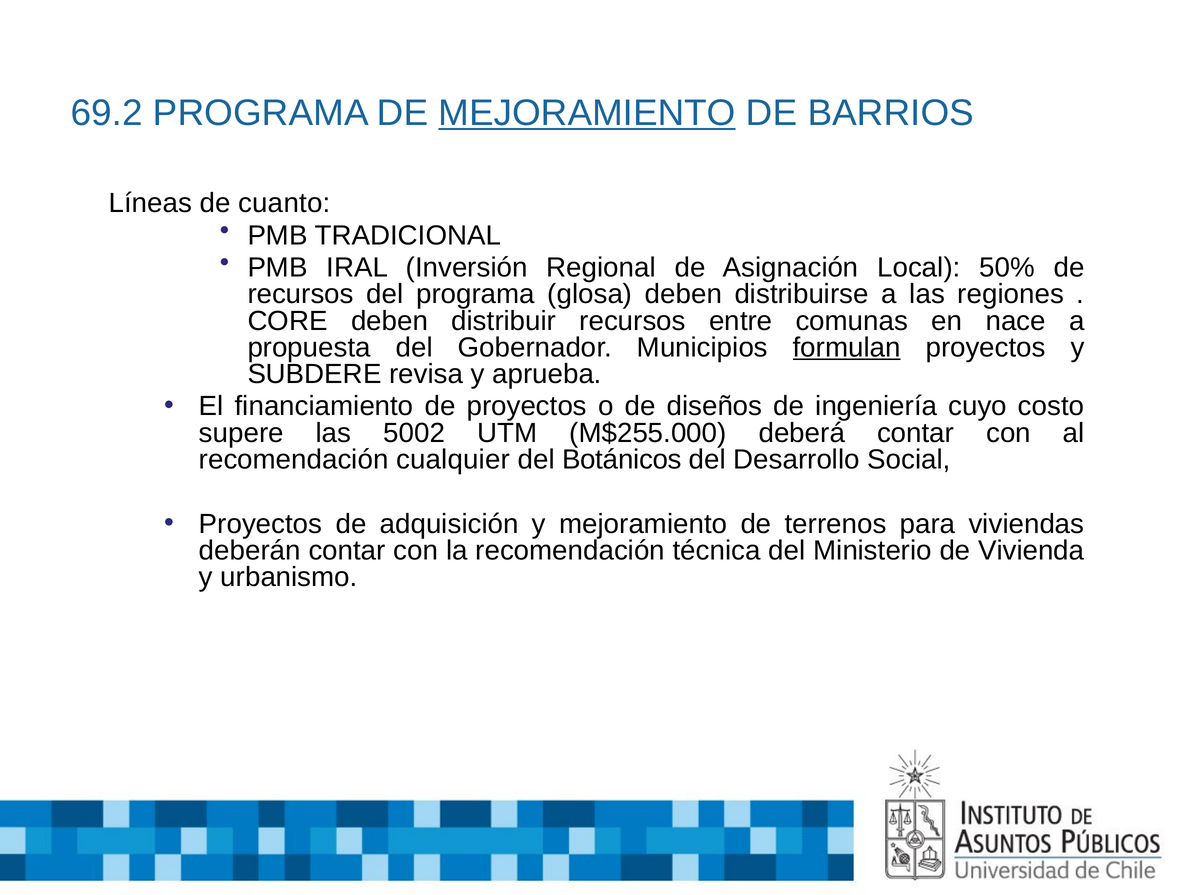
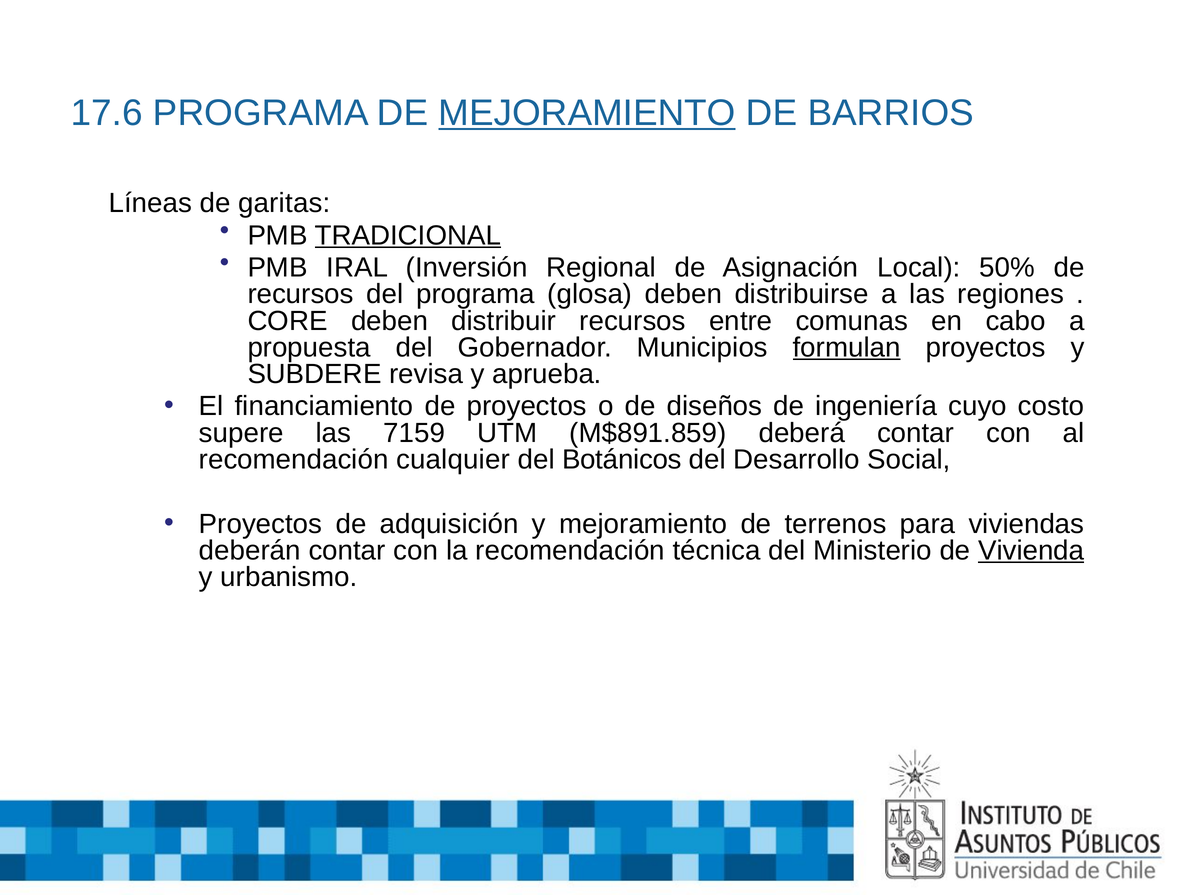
69.2: 69.2 -> 17.6
cuanto: cuanto -> garitas
TRADICIONAL underline: none -> present
nace: nace -> cabo
5002: 5002 -> 7159
M$255.000: M$255.000 -> M$891.859
Vivienda underline: none -> present
